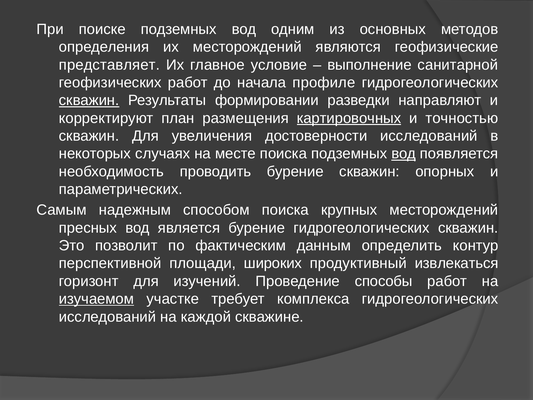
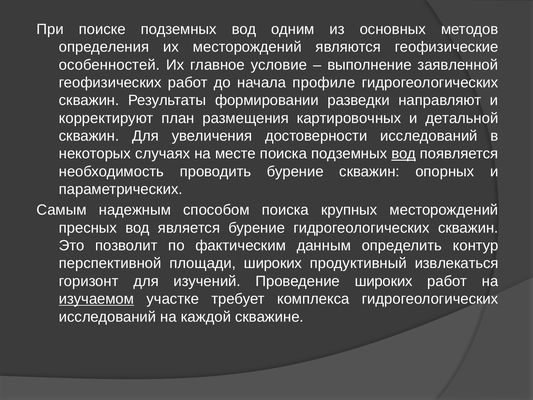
представляет: представляет -> особенностей
санитарной: санитарной -> заявленной
скважин at (89, 100) underline: present -> none
картировочных underline: present -> none
точностью: точностью -> детальной
Проведение способы: способы -> широких
